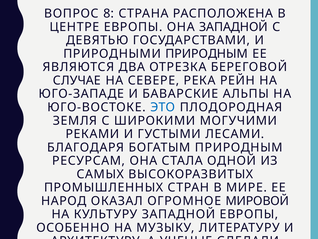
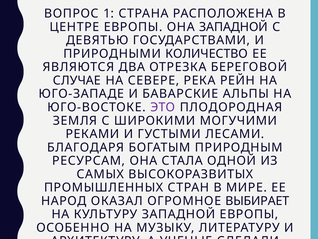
8: 8 -> 1
ПРИРОДНЫМИ ПРИРОДНЫМ: ПРИРОДНЫМ -> КОЛИЧЕСТВО
ЭТО colour: blue -> purple
МИРОВОЙ: МИРОВОЙ -> ВЫБИРАЕТ
